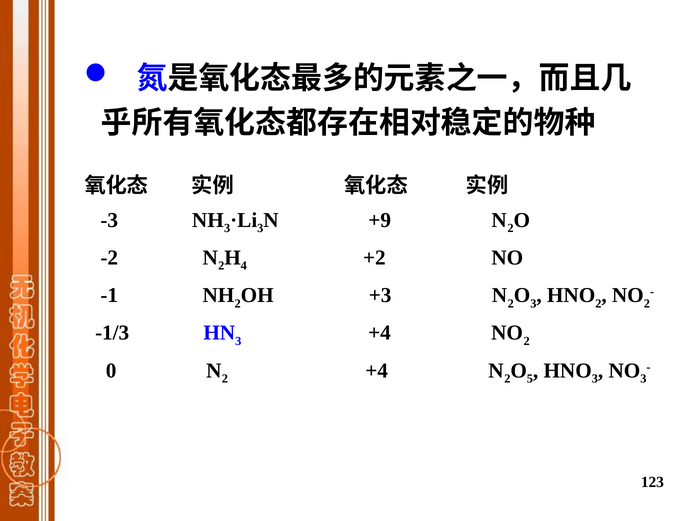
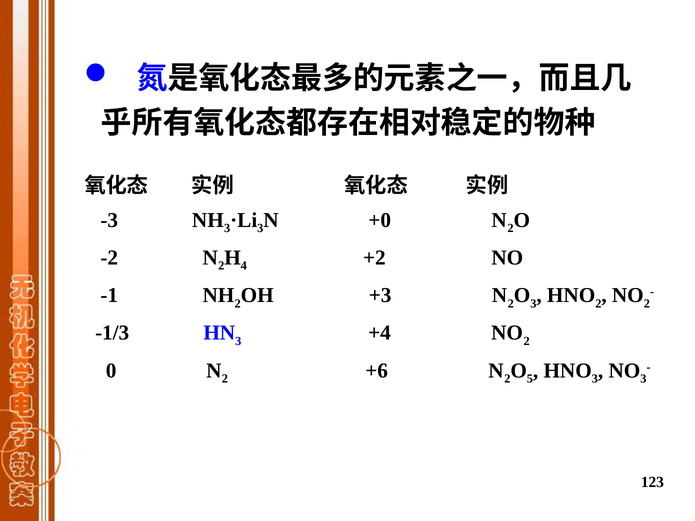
+9: +9 -> +0
+4 at (377, 371): +4 -> +6
